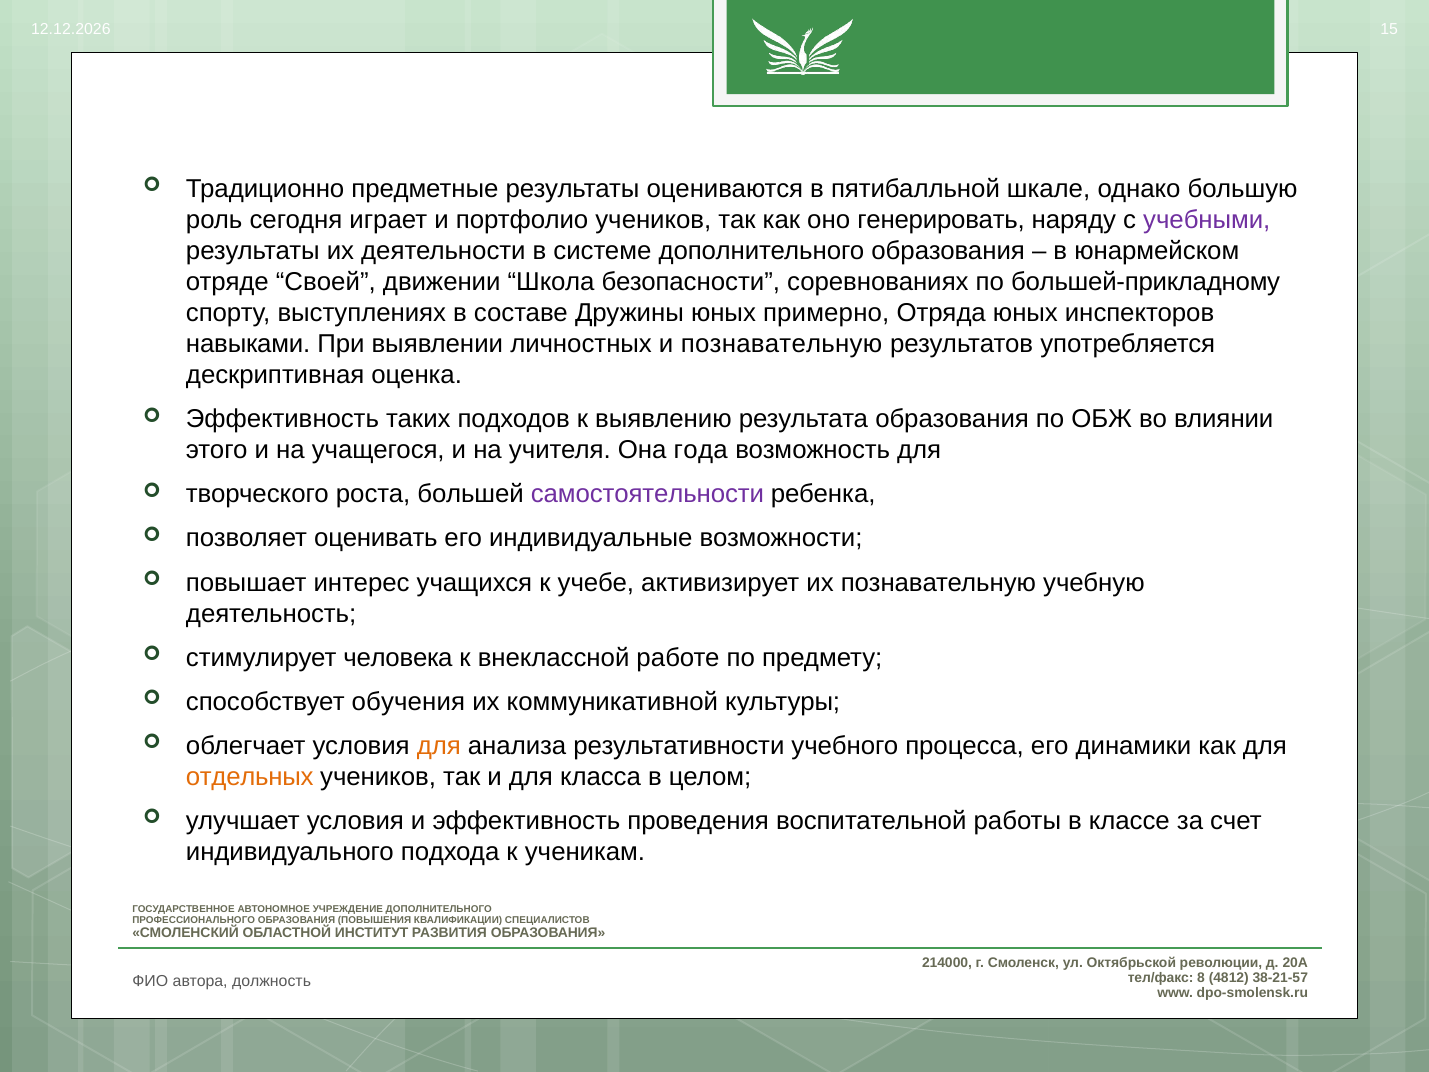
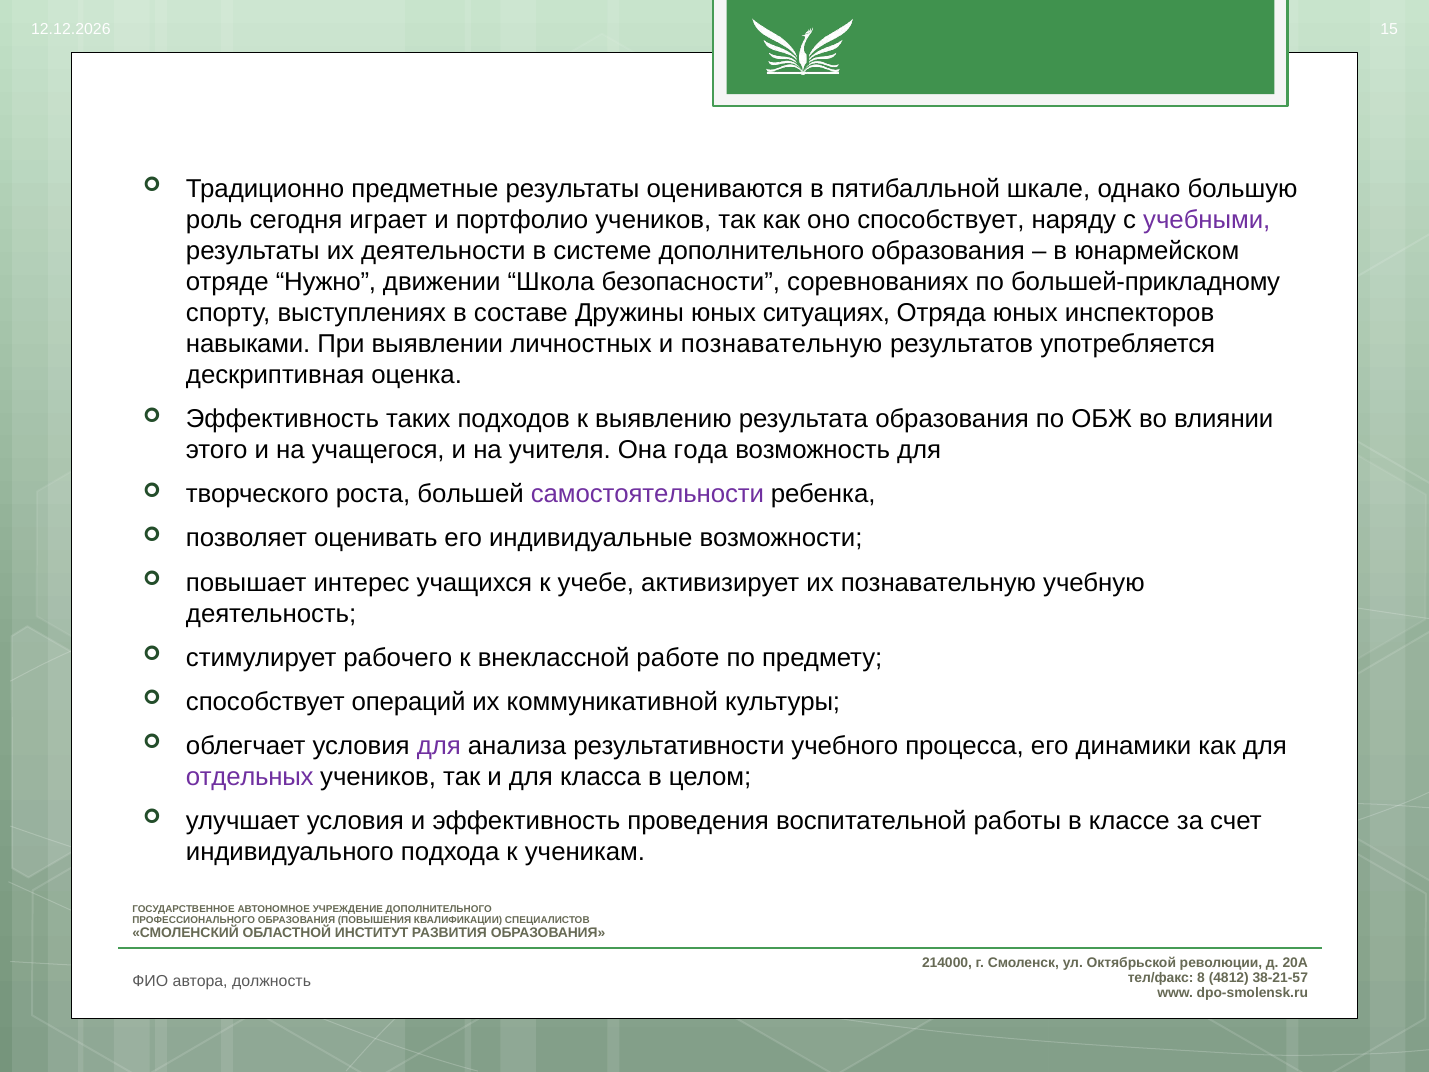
оно генерировать: генерировать -> способствует
Своей: Своей -> Нужно
примерно: примерно -> ситуациях
человека: человека -> рабочего
обучения: обучения -> операций
для at (439, 746) colour: orange -> purple
отдельных colour: orange -> purple
